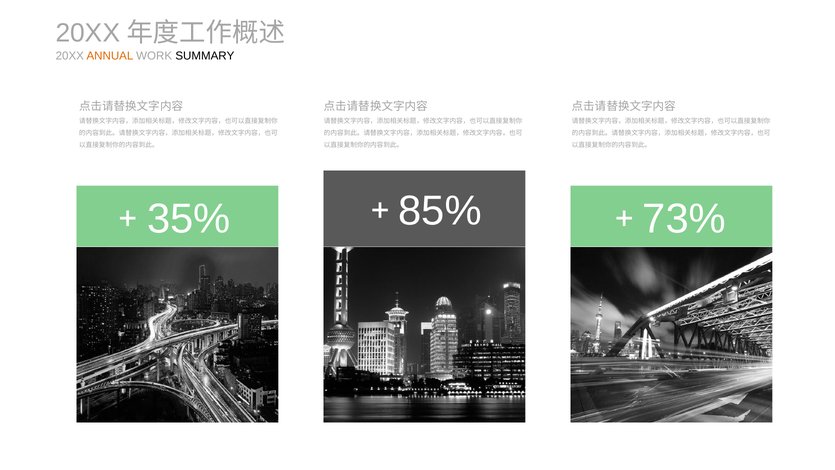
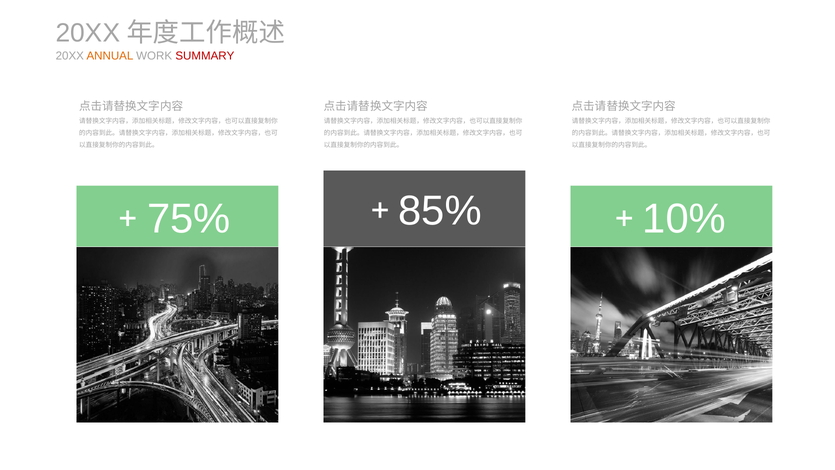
SUMMARY colour: black -> red
35%: 35% -> 75%
73%: 73% -> 10%
